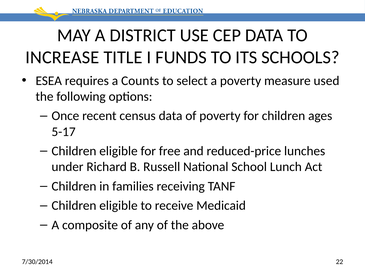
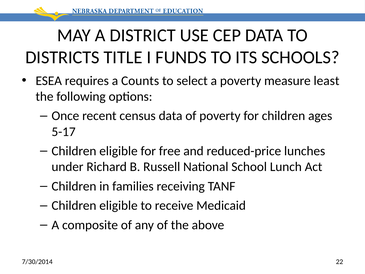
INCREASE: INCREASE -> DISTRICTS
used: used -> least
